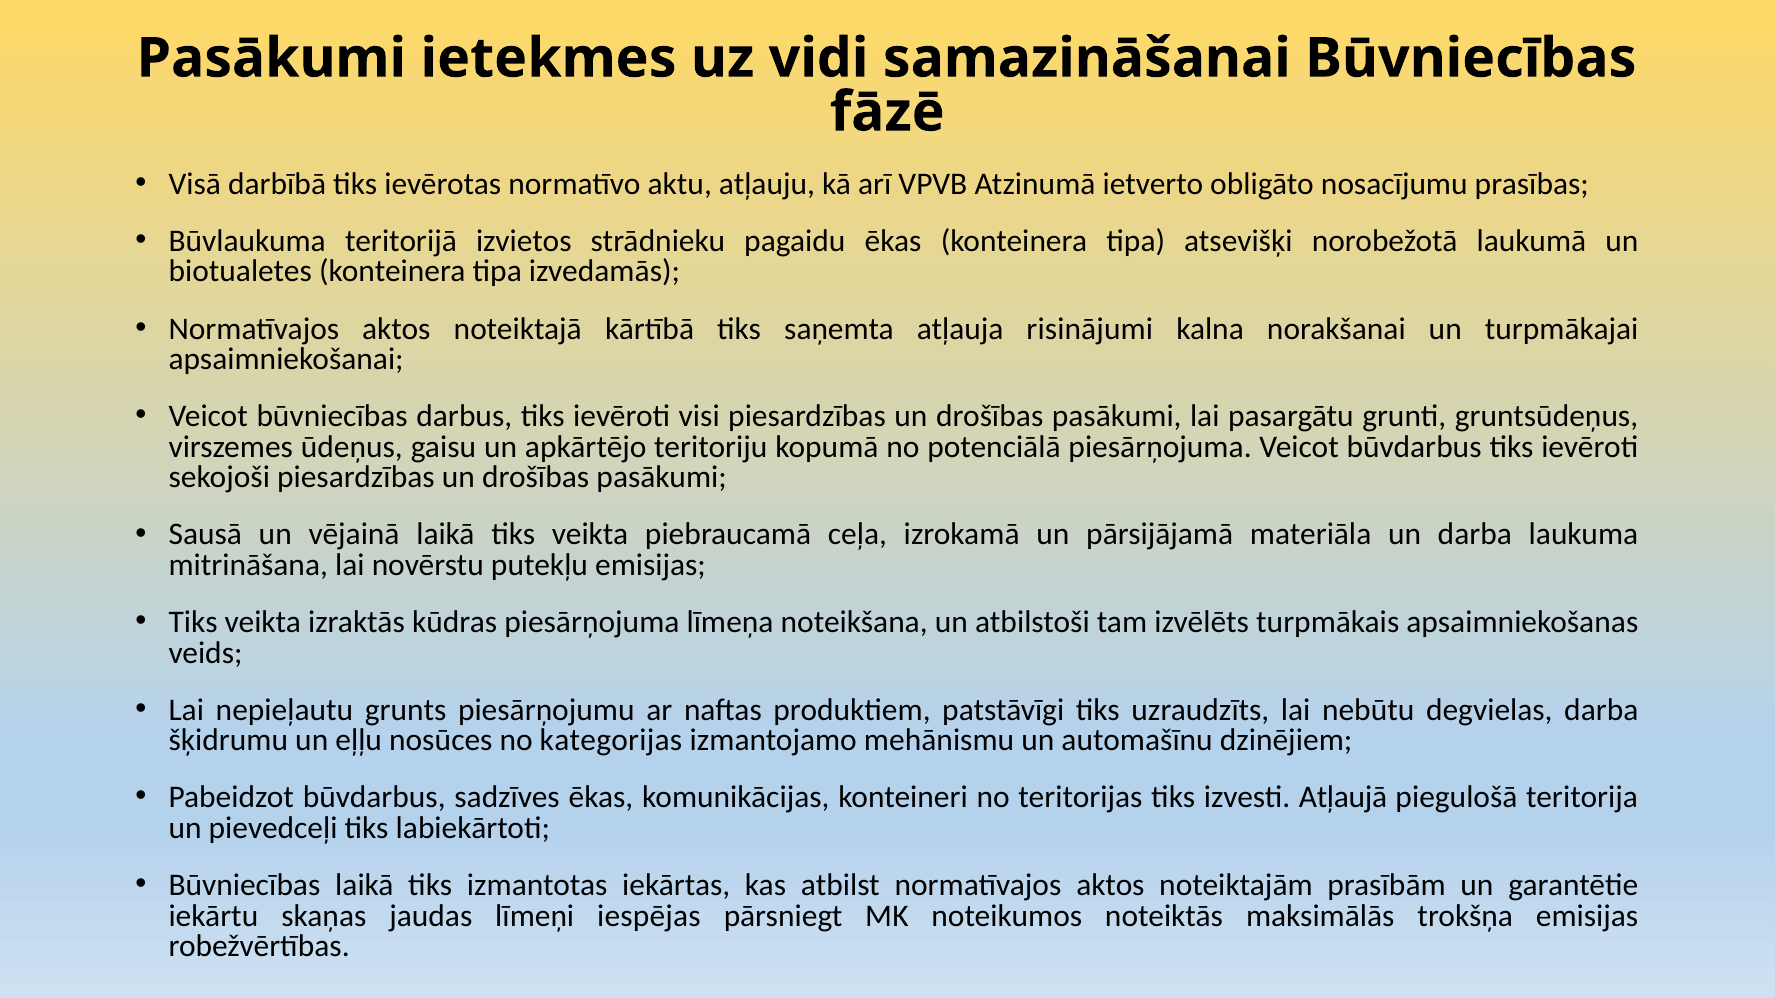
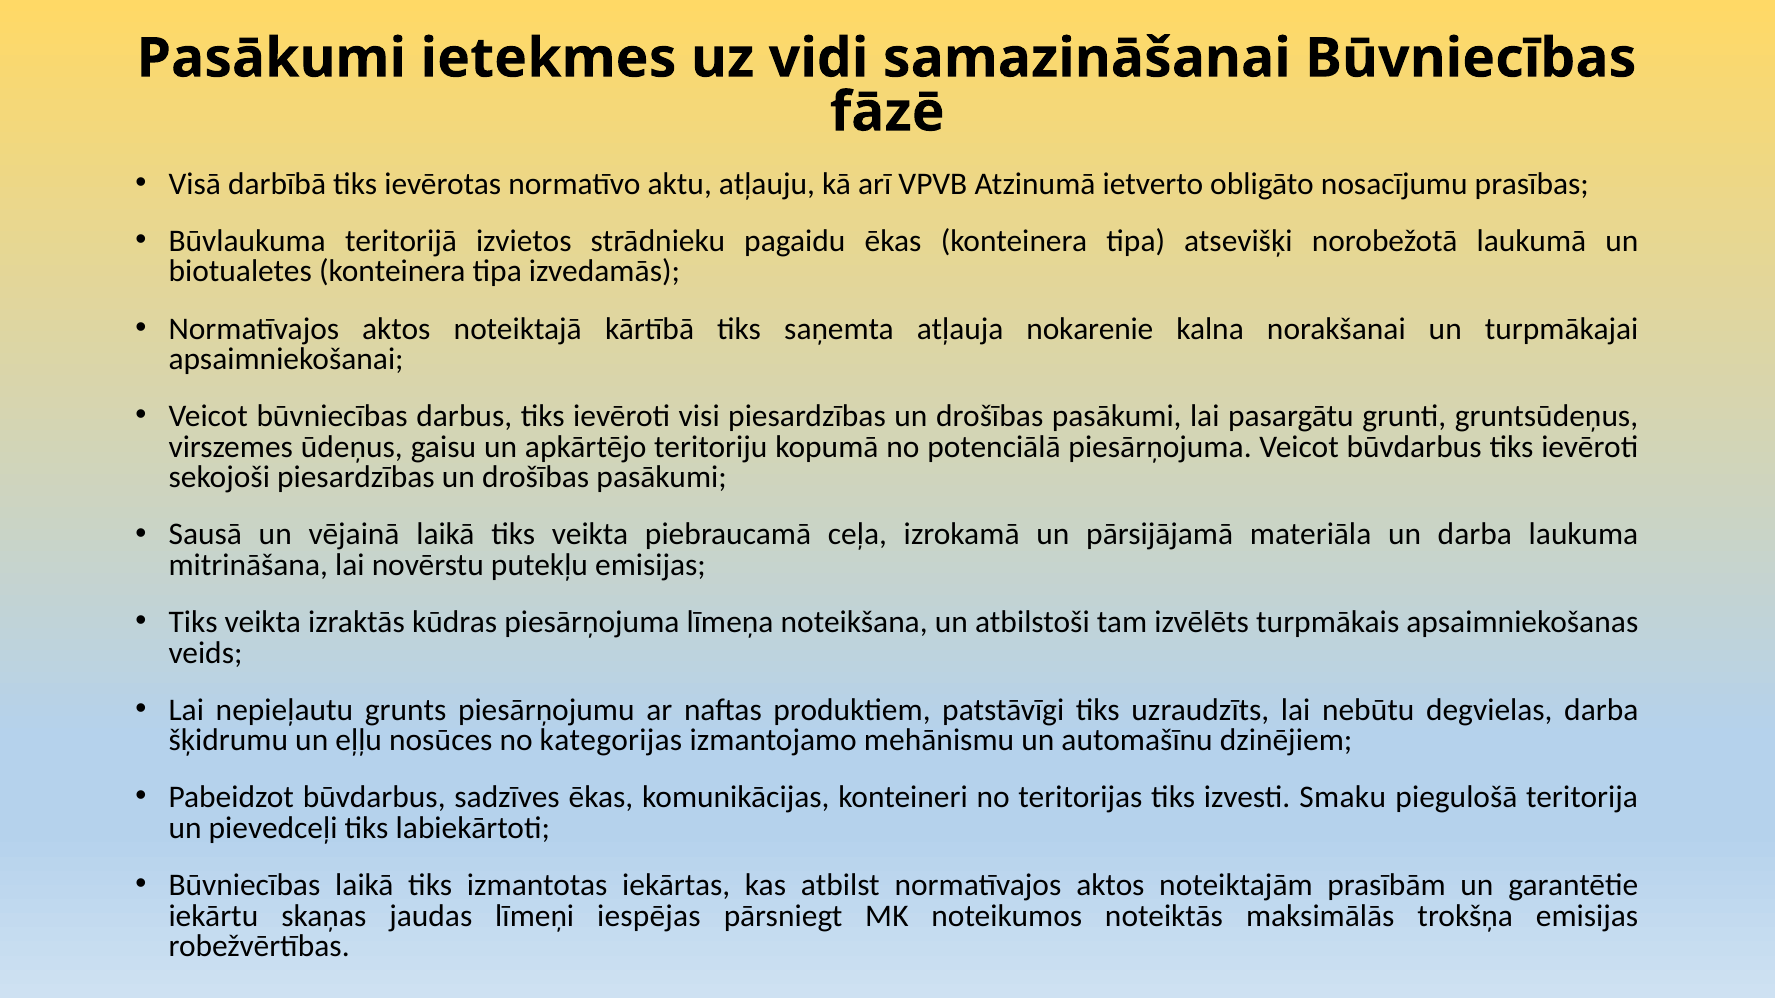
risinājumi: risinājumi -> nokarenie
Atļaujā: Atļaujā -> Smaku
